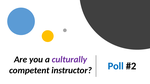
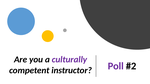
Poll colour: blue -> purple
